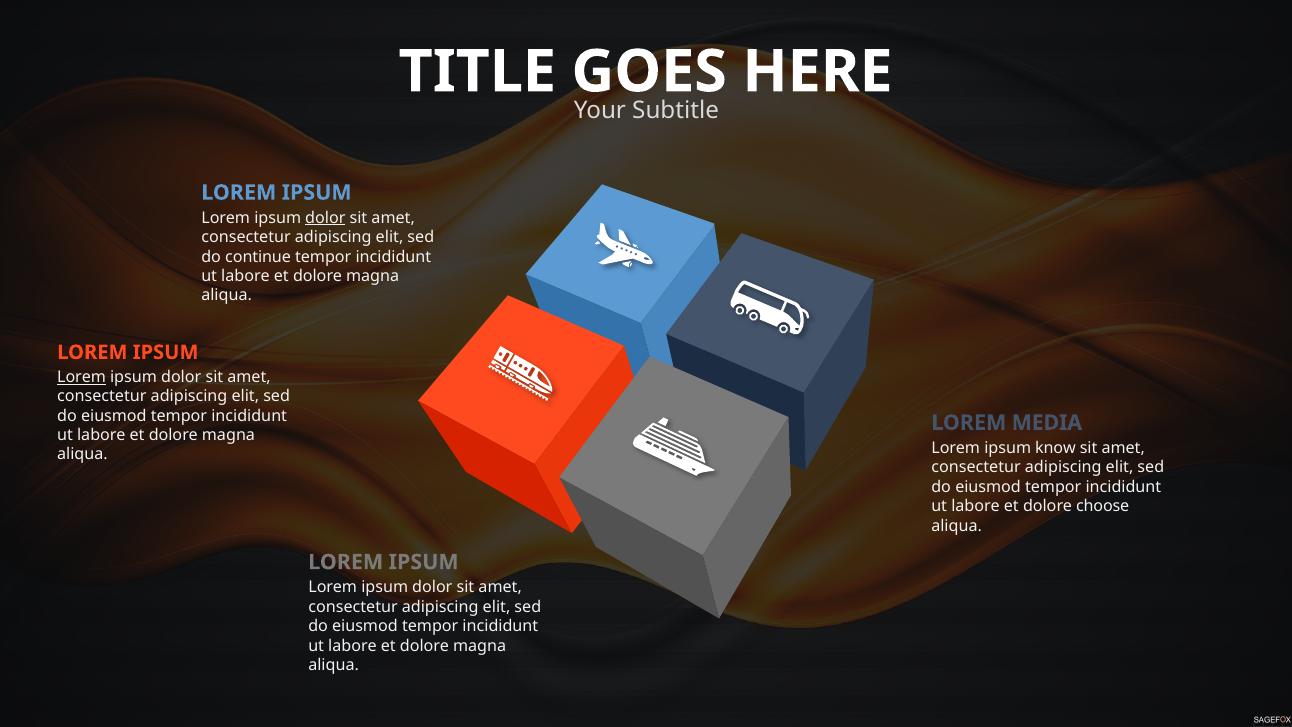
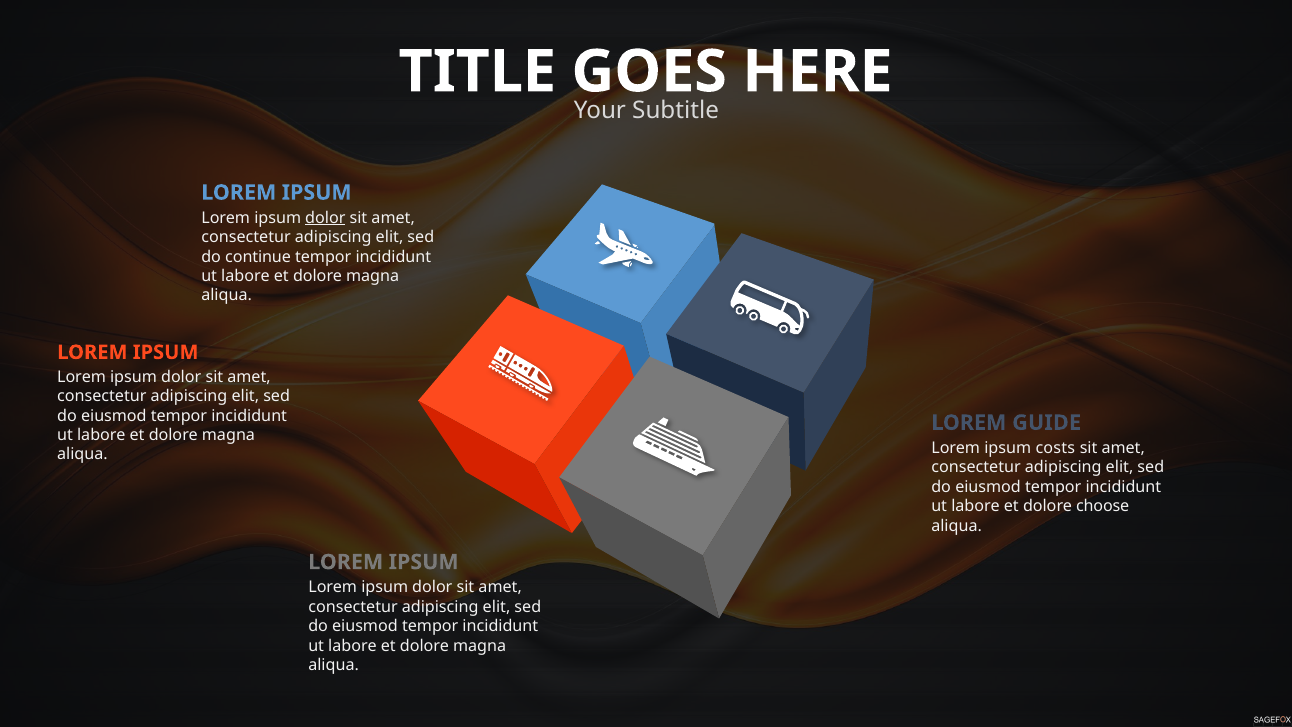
Lorem at (82, 377) underline: present -> none
MEDIA: MEDIA -> GUIDE
know: know -> costs
